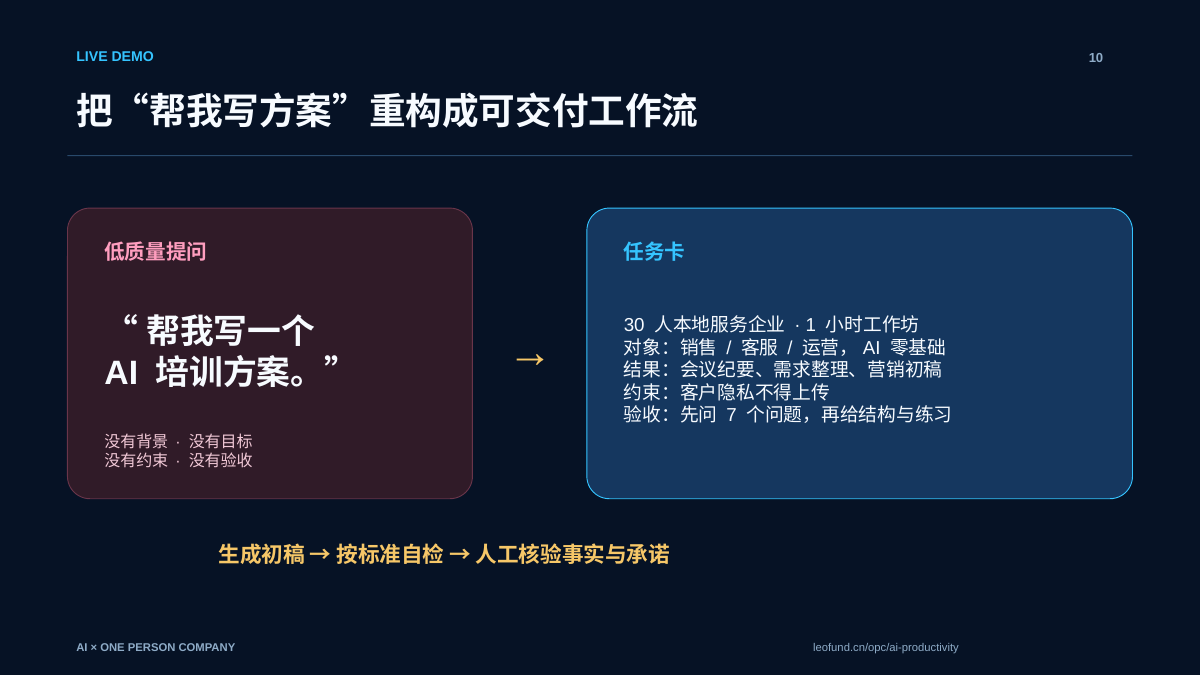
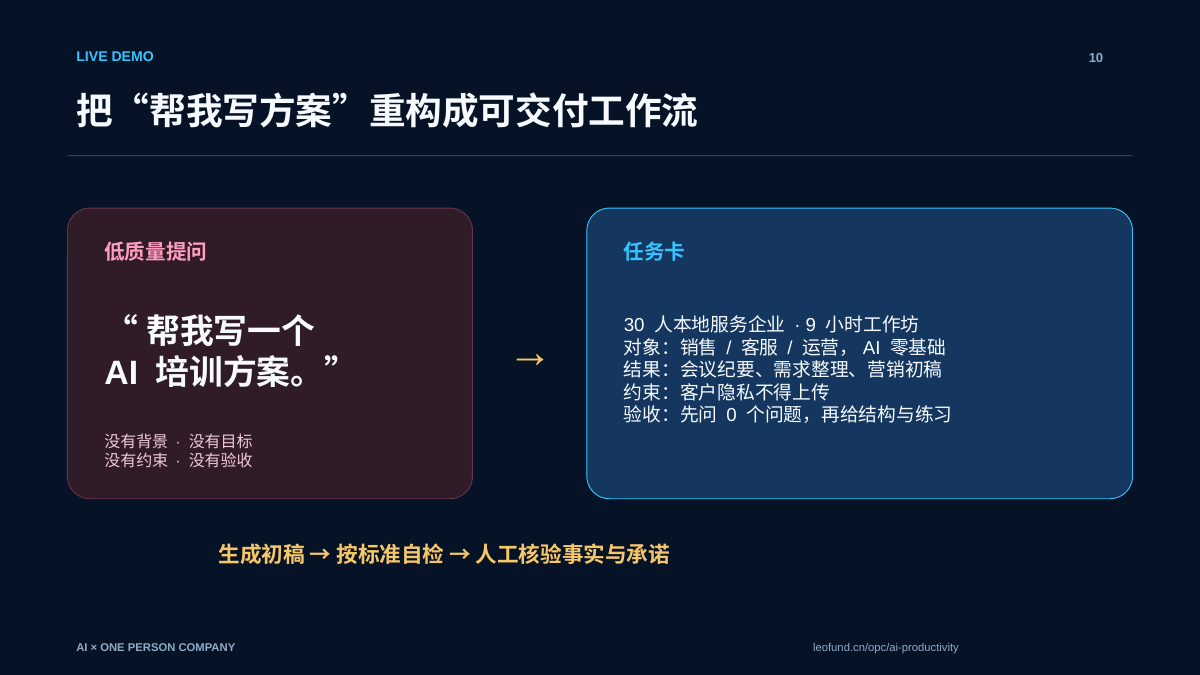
1: 1 -> 9
7: 7 -> 0
